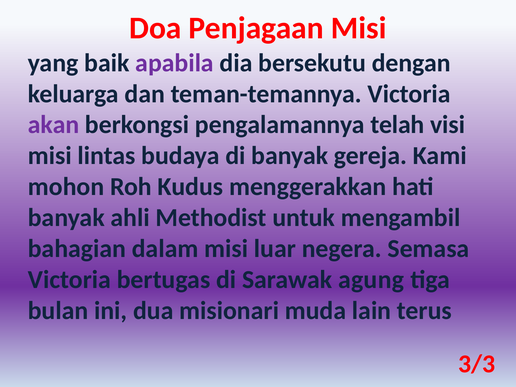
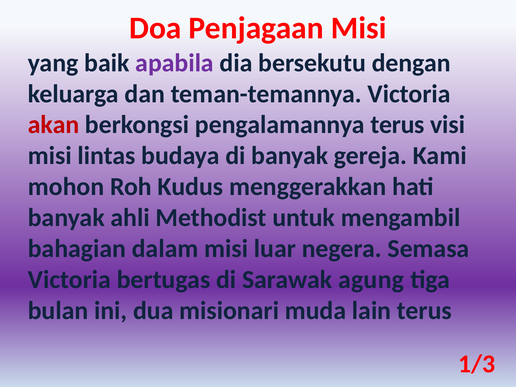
akan colour: purple -> red
pengalamannya telah: telah -> terus
3/3: 3/3 -> 1/3
